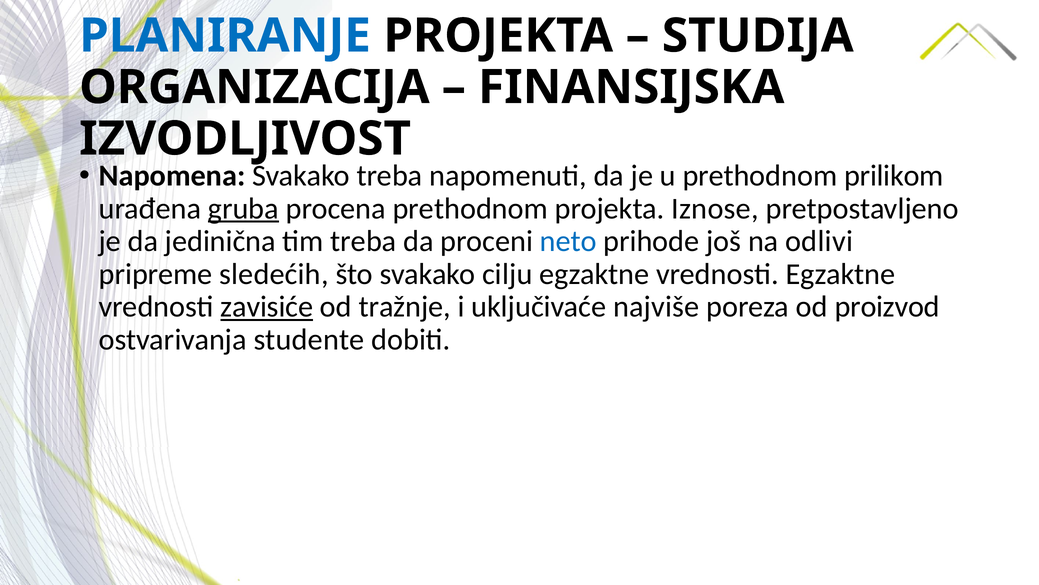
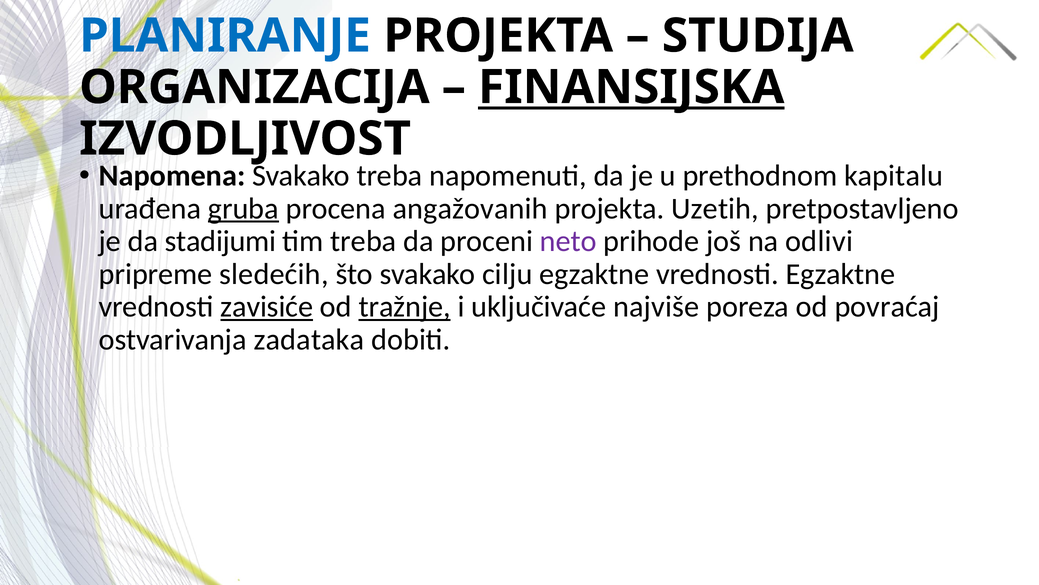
FINANSIJSKA underline: none -> present
prilikom: prilikom -> kapitalu
procena prethodnom: prethodnom -> angažovanih
Iznose: Iznose -> Uzetih
jedinična: jedinična -> stadijumi
neto colour: blue -> purple
tražnje underline: none -> present
proizvod: proizvod -> povraćaj
studente: studente -> zadataka
